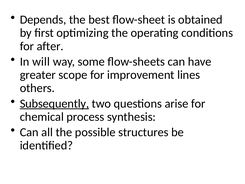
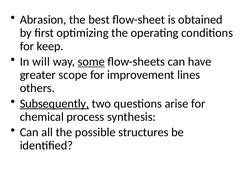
Depends: Depends -> Abrasion
after: after -> keep
some underline: none -> present
